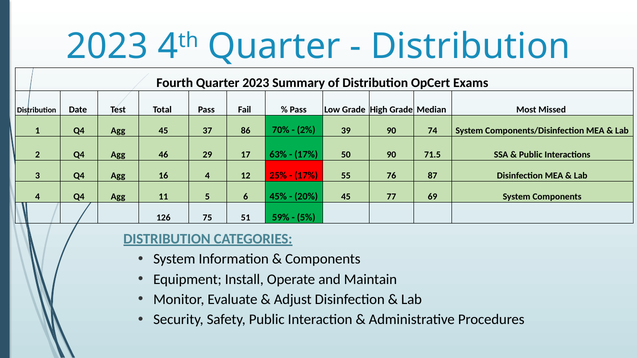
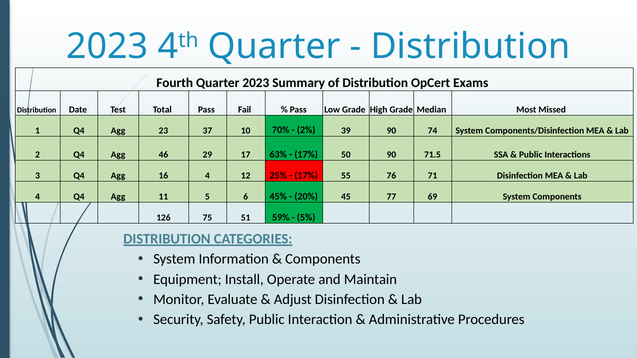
Agg 45: 45 -> 23
86: 86 -> 10
87: 87 -> 71
